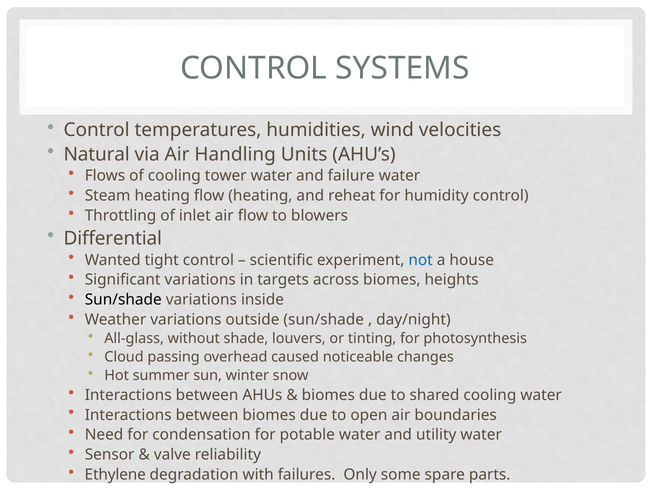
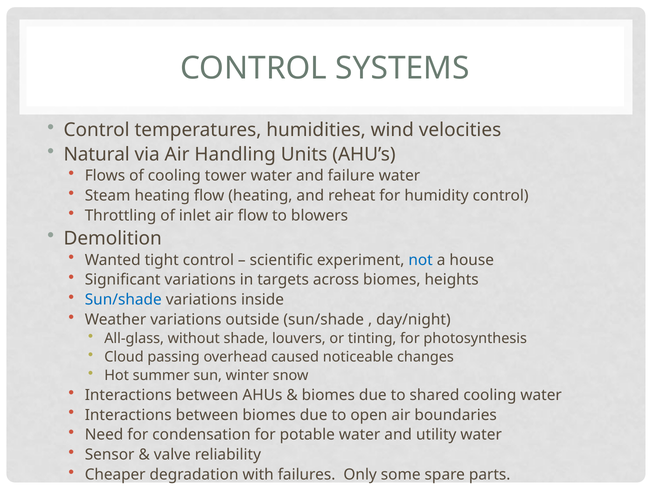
Differential: Differential -> Demolition
Sun/shade at (123, 300) colour: black -> blue
Ethylene: Ethylene -> Cheaper
